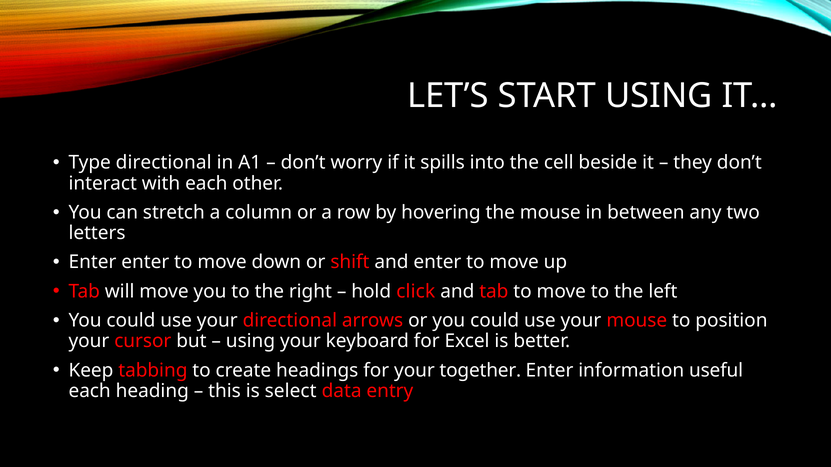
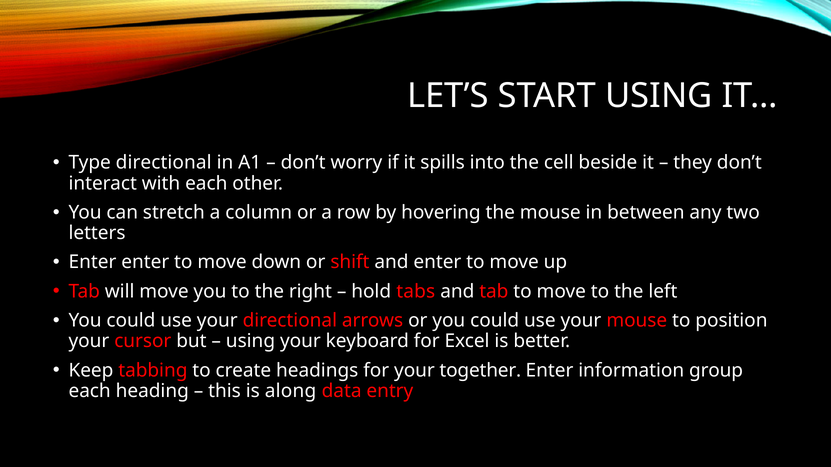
click: click -> tabs
useful: useful -> group
select: select -> along
